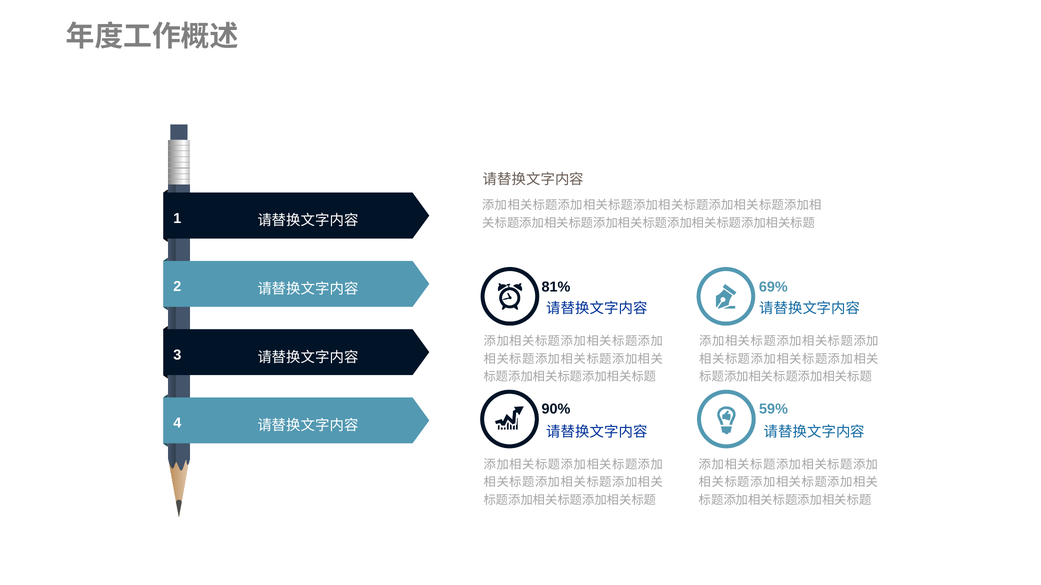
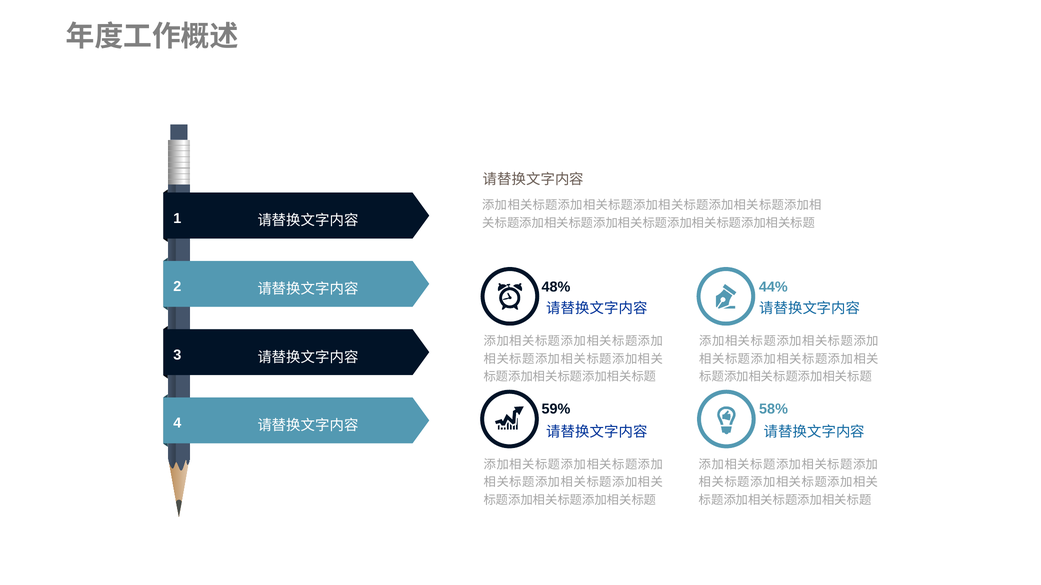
81%: 81% -> 48%
69%: 69% -> 44%
90%: 90% -> 59%
59%: 59% -> 58%
